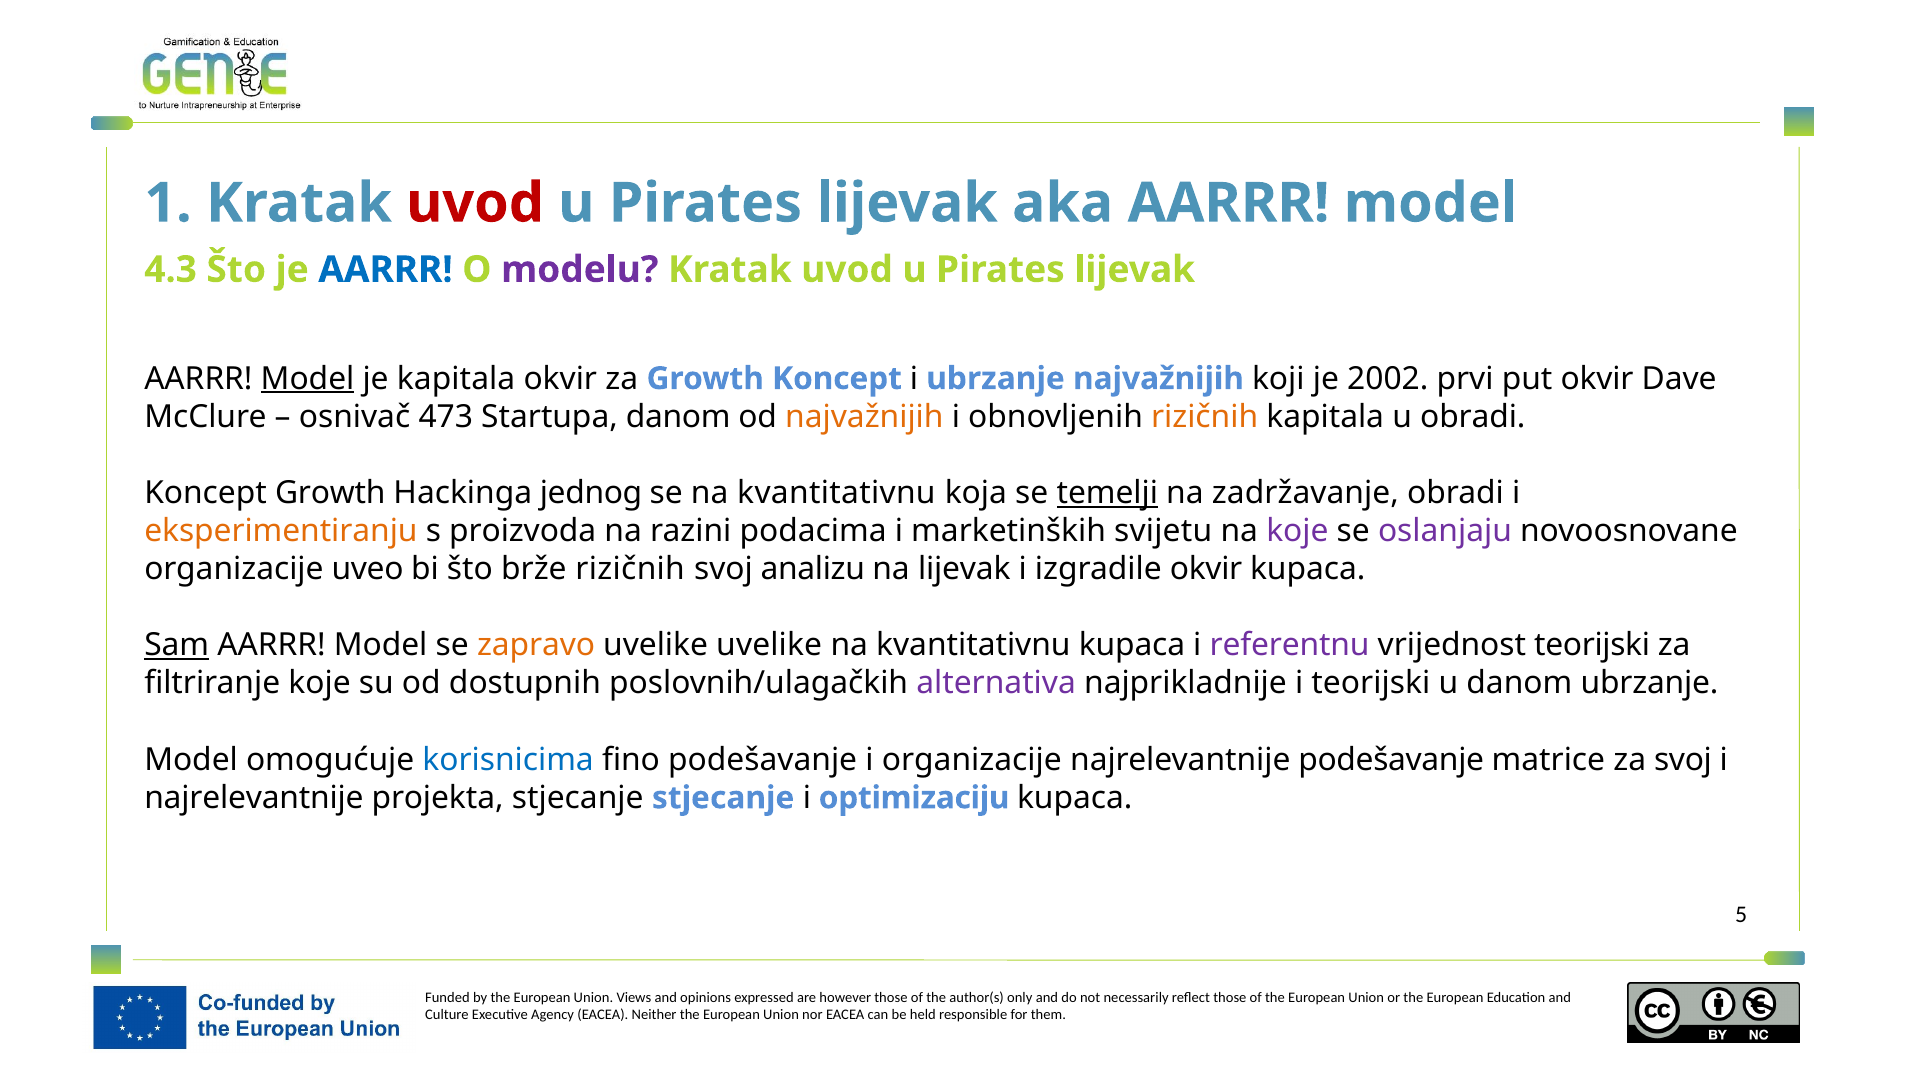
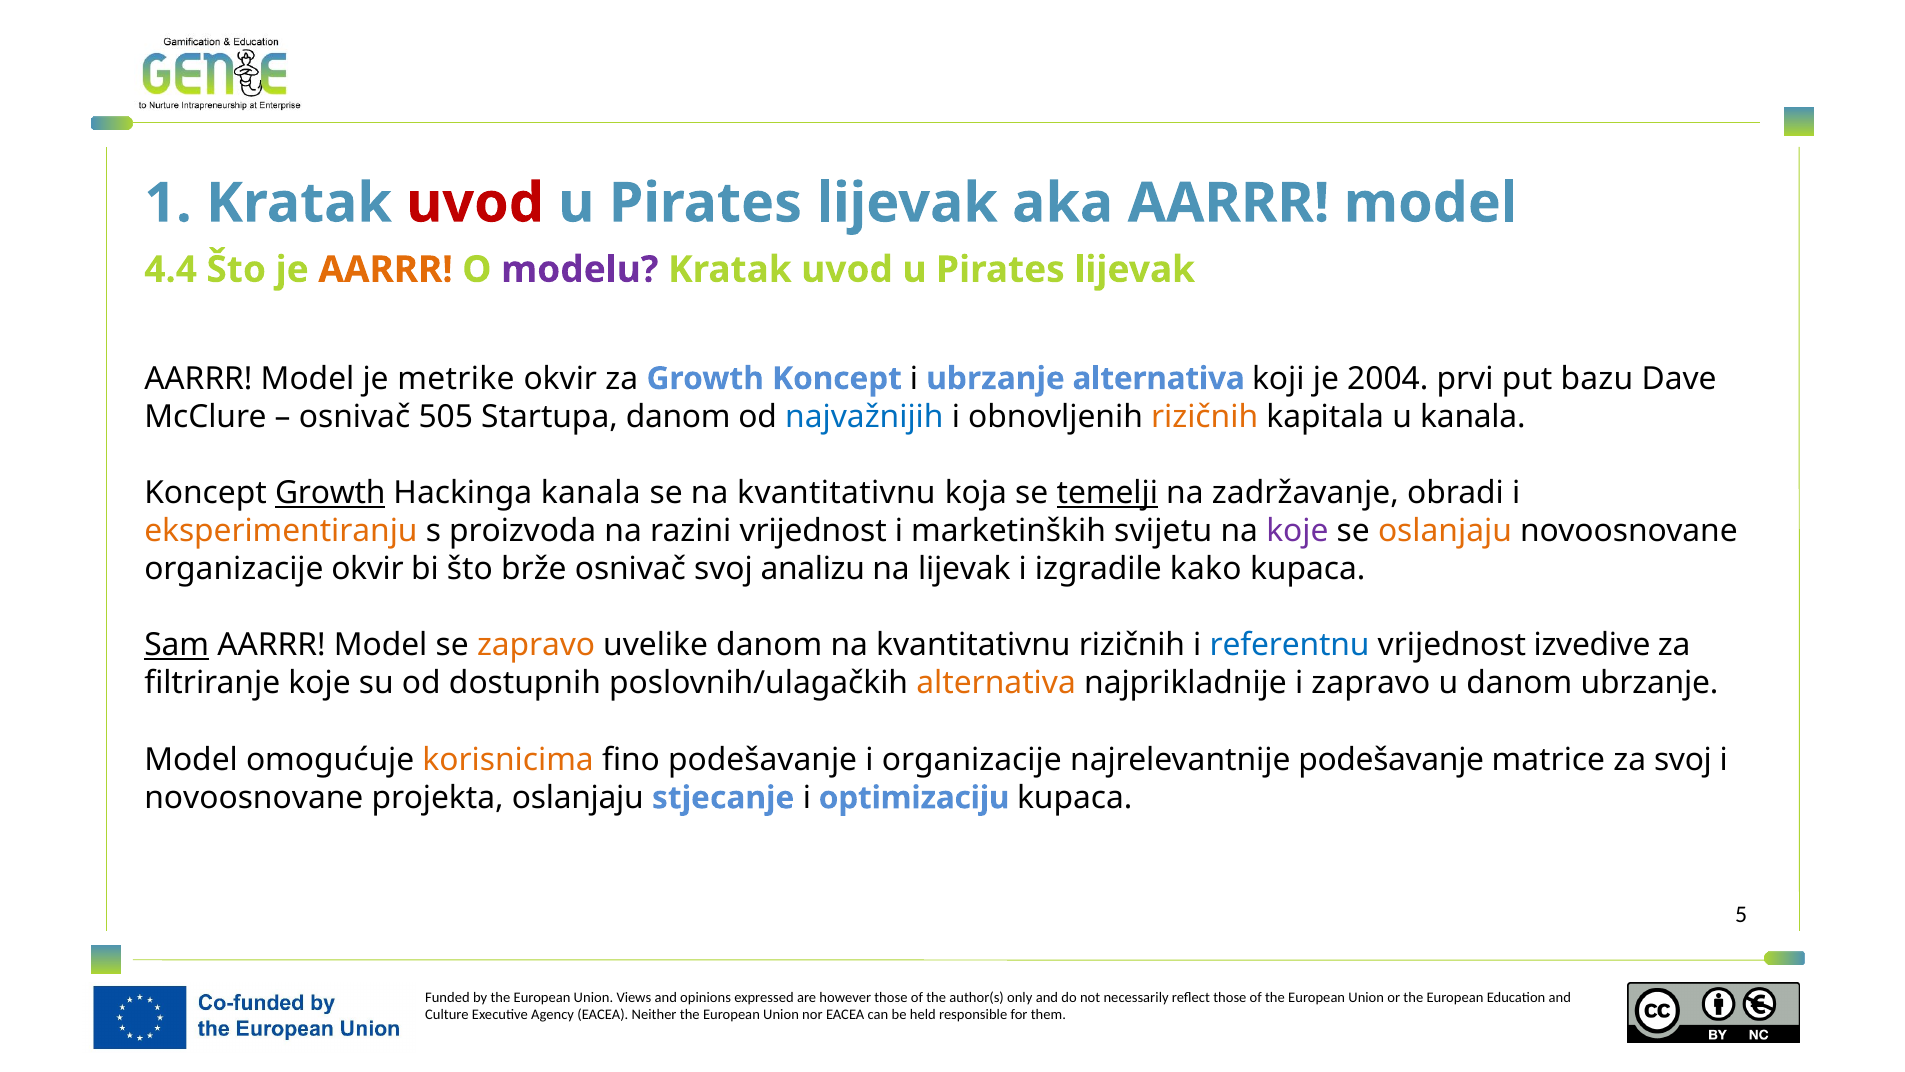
4.3: 4.3 -> 4.4
AARRR at (386, 270) colour: blue -> orange
Model at (308, 378) underline: present -> none
je kapitala: kapitala -> metrike
ubrzanje najvažnijih: najvažnijih -> alternativa
2002: 2002 -> 2004
put okvir: okvir -> bazu
473: 473 -> 505
najvažnijih at (864, 417) colour: orange -> blue
u obradi: obradi -> kanala
Growth at (330, 493) underline: none -> present
Hackinga jednog: jednog -> kanala
razini podacima: podacima -> vrijednost
oslanjaju at (1445, 531) colour: purple -> orange
organizacije uveo: uveo -> okvir
brže rizičnih: rizičnih -> osnivač
izgradile okvir: okvir -> kako
uvelike uvelike: uvelike -> danom
kvantitativnu kupaca: kupaca -> rizičnih
referentnu colour: purple -> blue
vrijednost teorijski: teorijski -> izvedive
alternativa at (996, 683) colour: purple -> orange
i teorijski: teorijski -> zapravo
korisnicima colour: blue -> orange
najrelevantnije at (254, 798): najrelevantnije -> novoosnovane
projekta stjecanje: stjecanje -> oslanjaju
